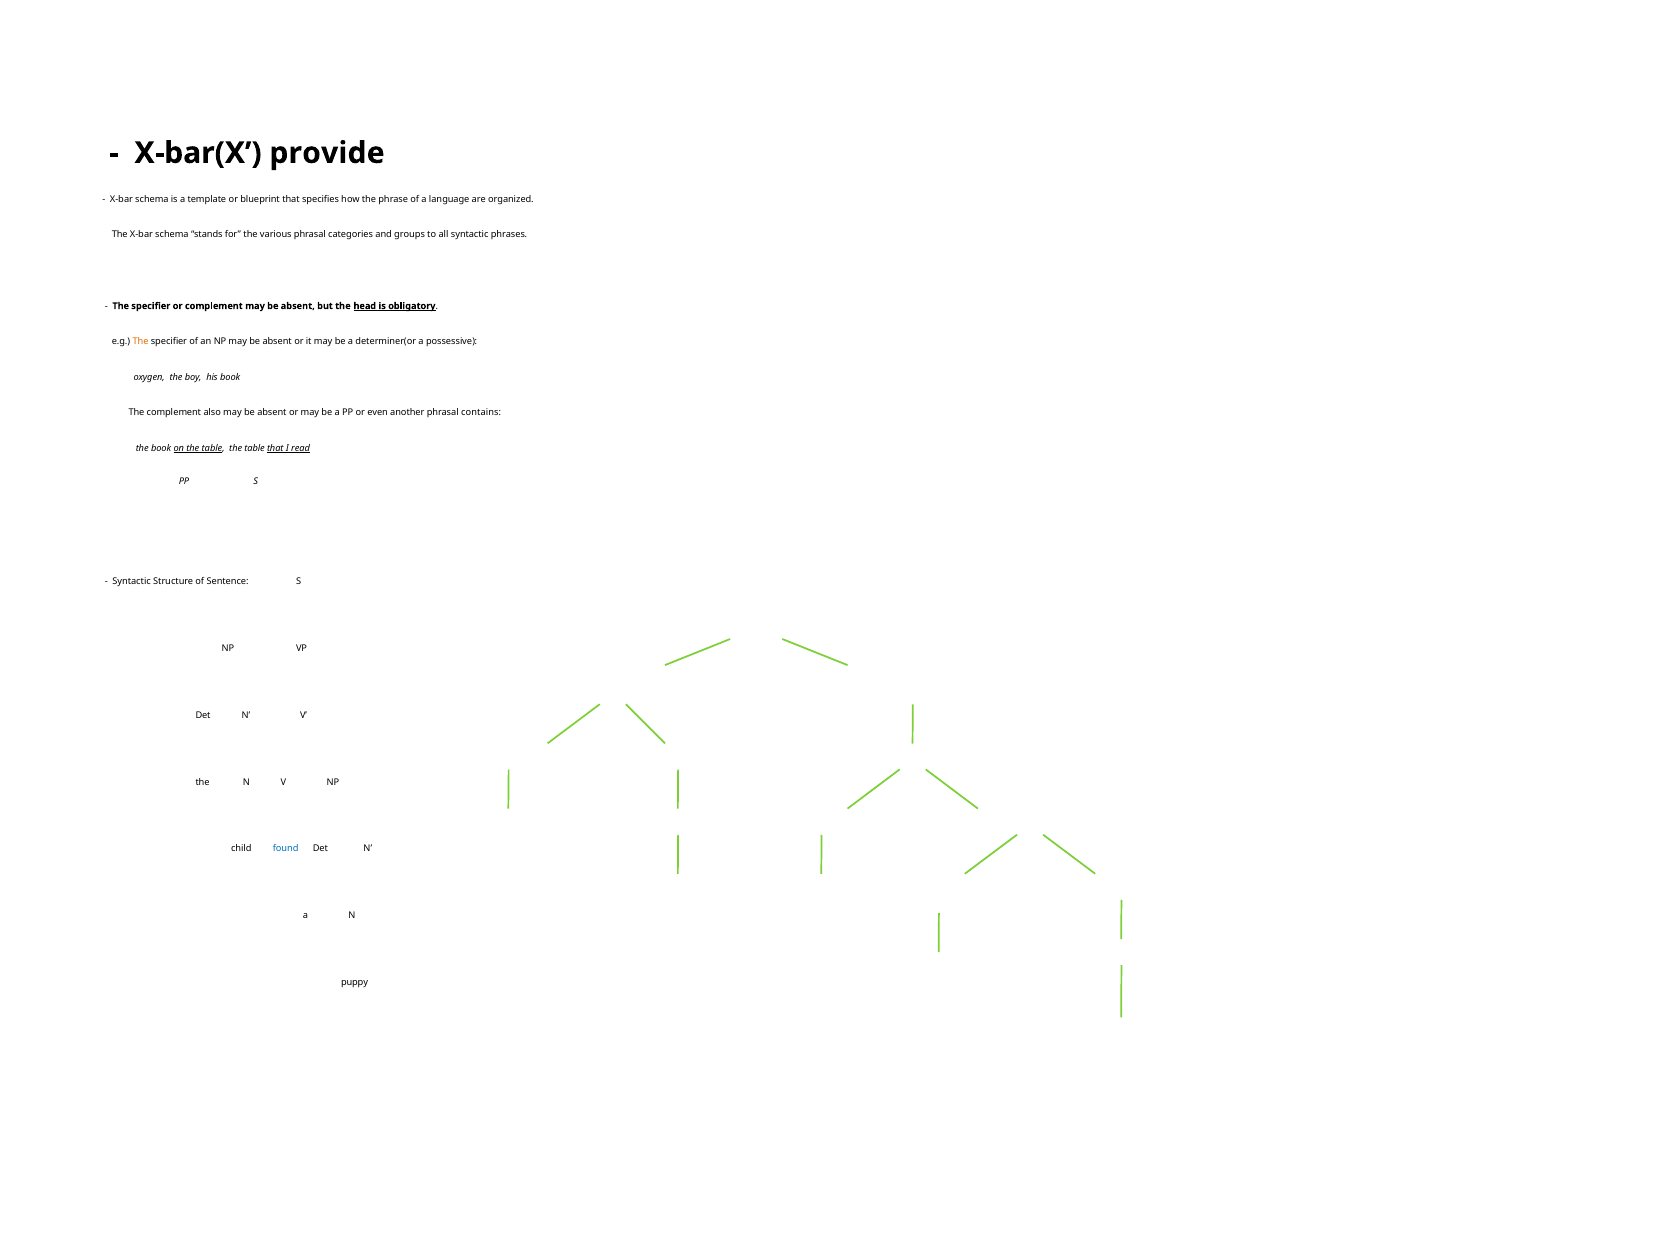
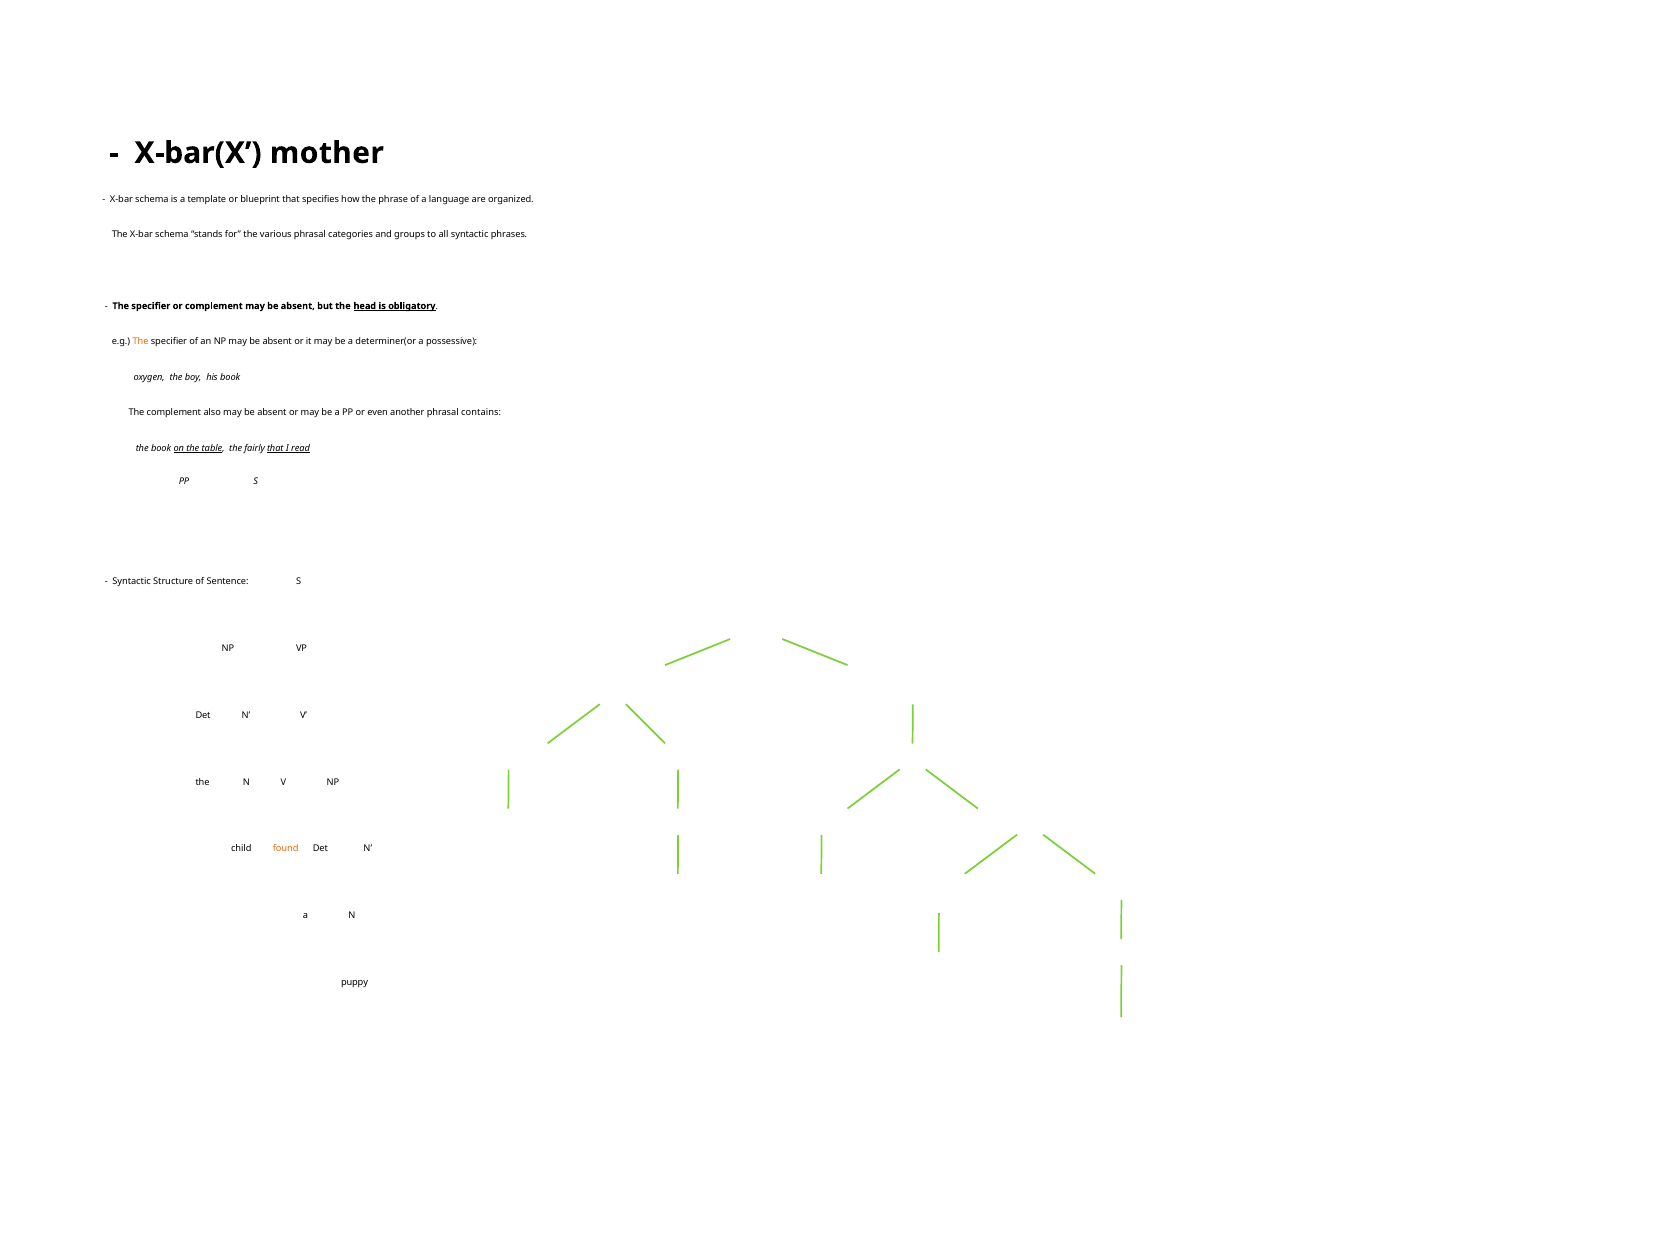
provide: provide -> mother
table the table: table -> fairly
found colour: blue -> orange
